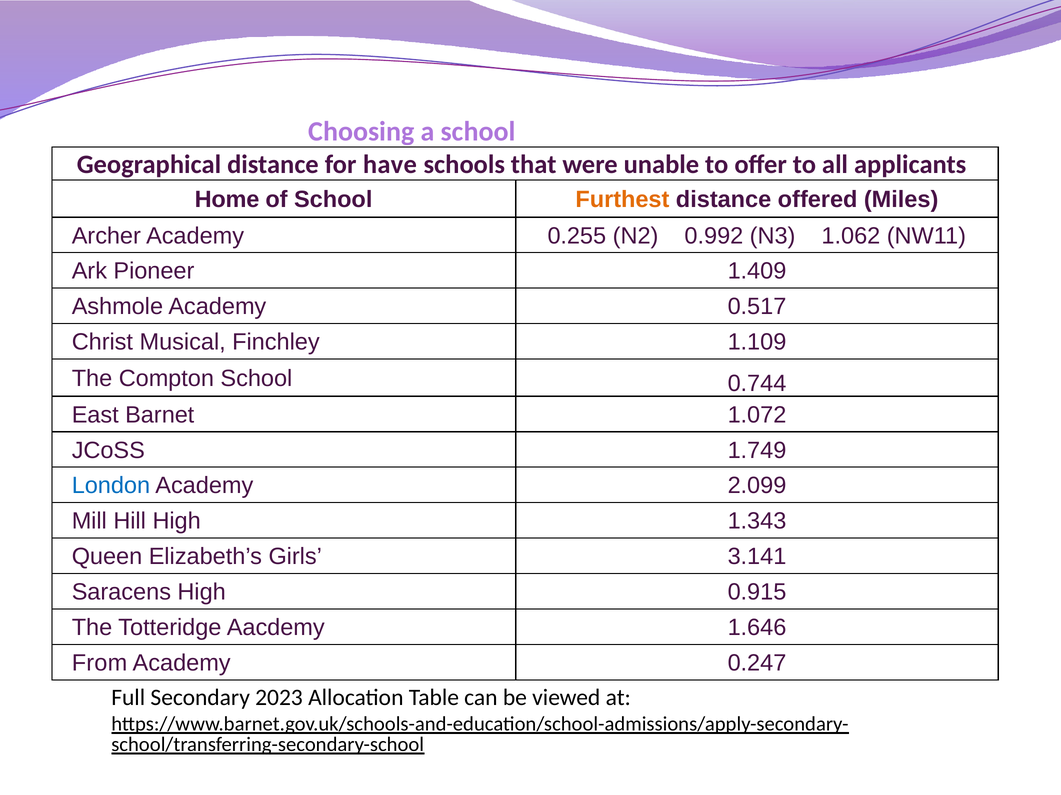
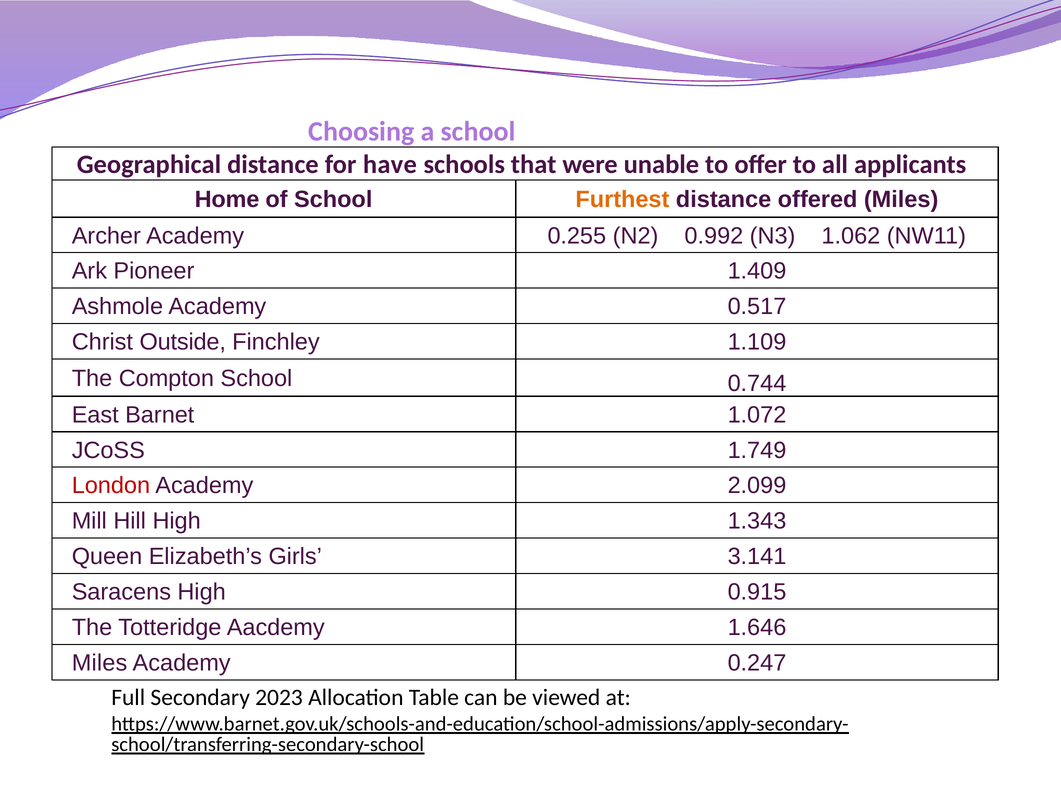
Musical: Musical -> Outside
London colour: blue -> red
From at (100, 664): From -> Miles
